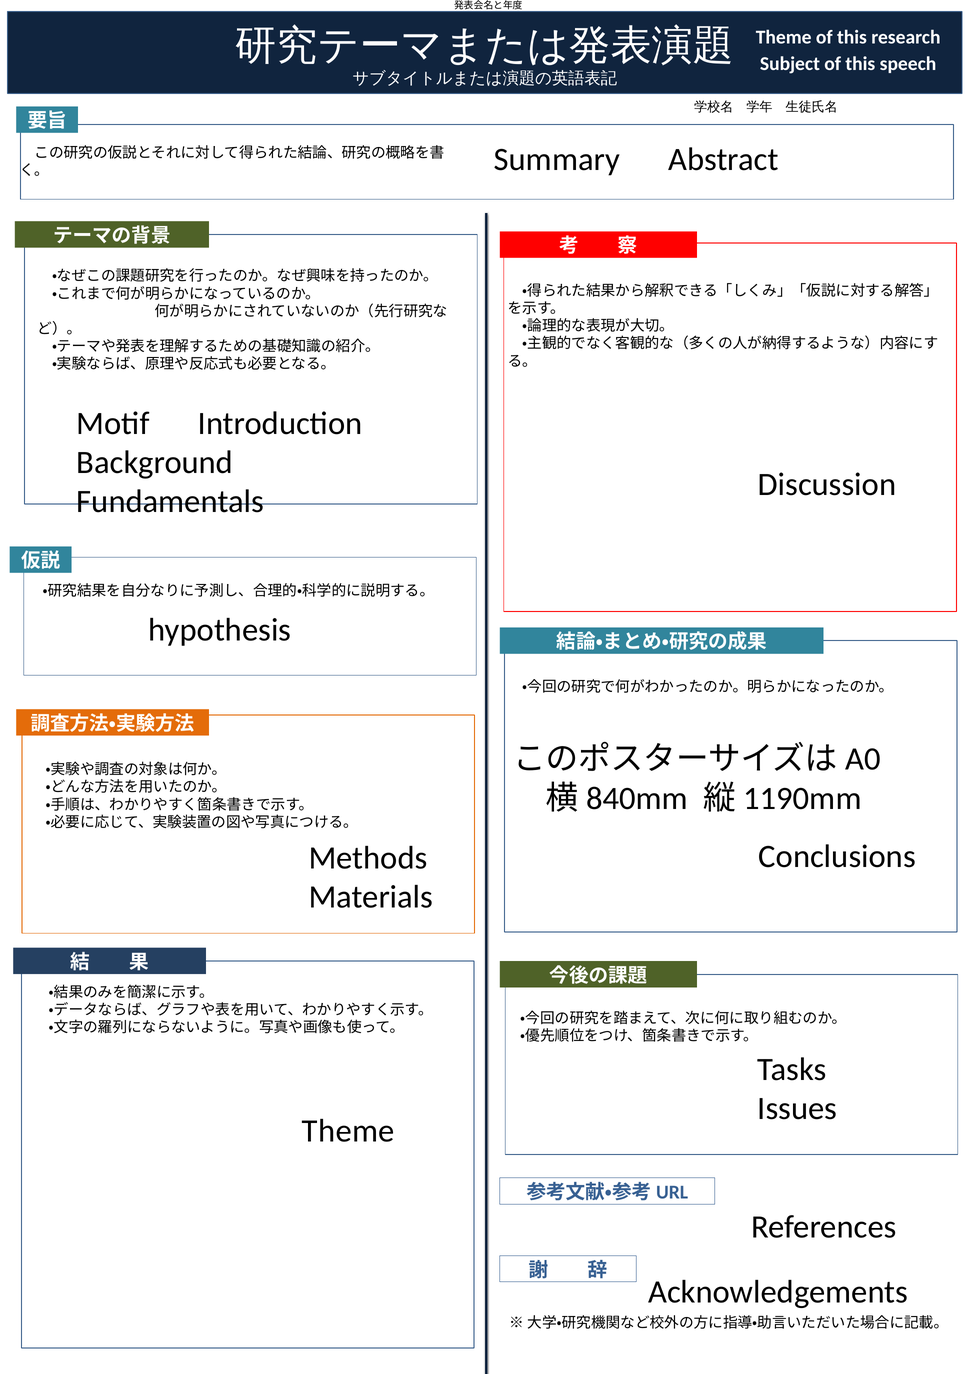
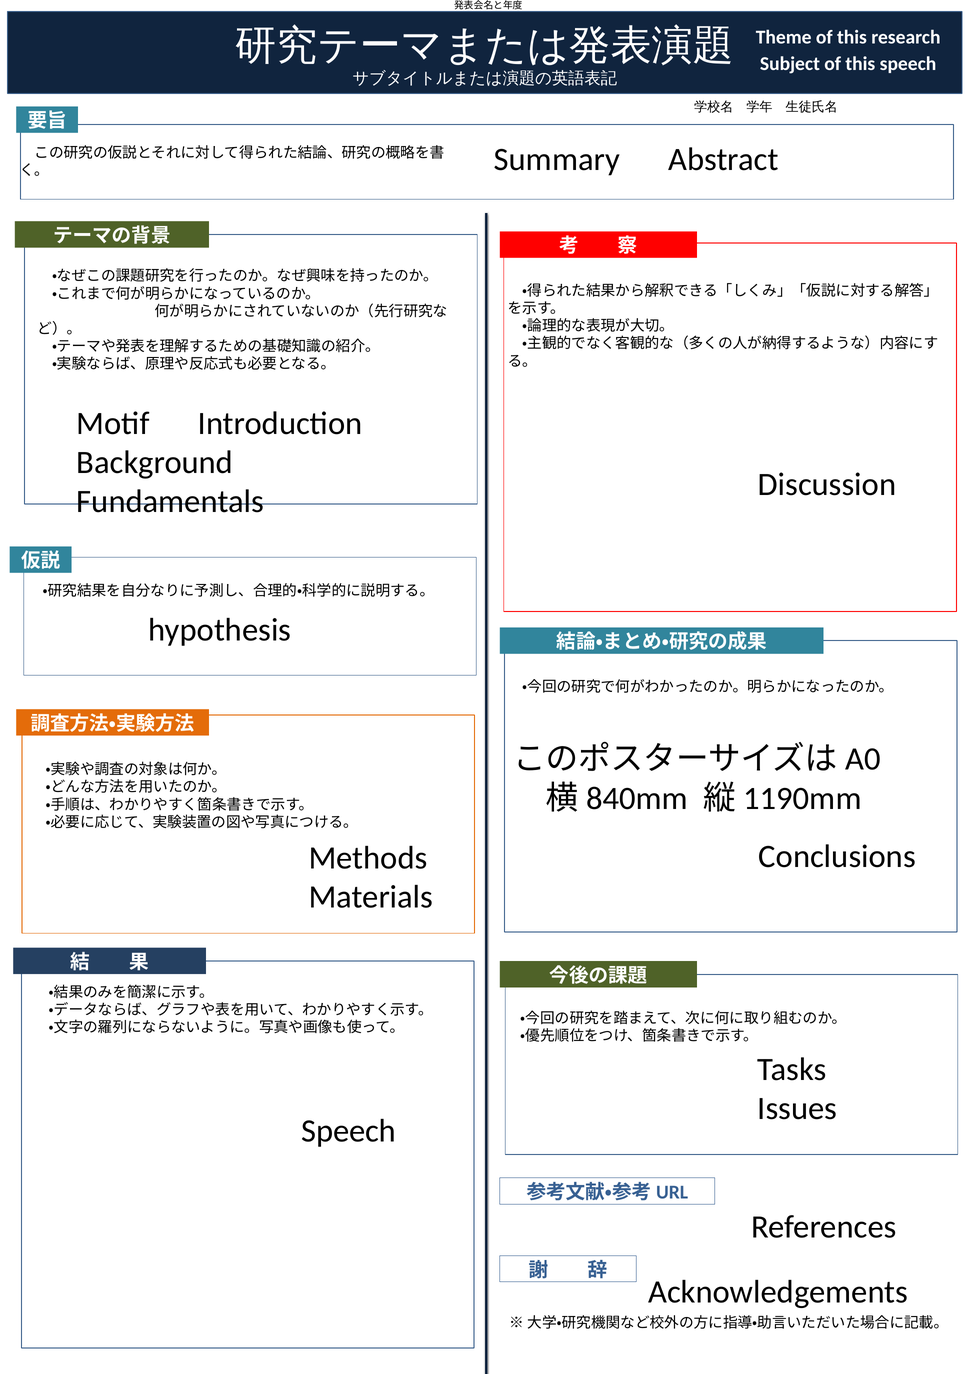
Theme at (348, 1131): Theme -> Speech
